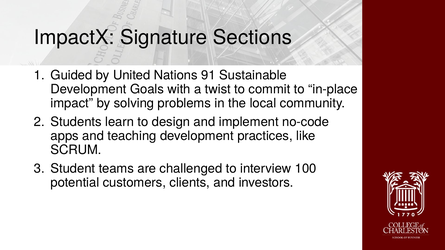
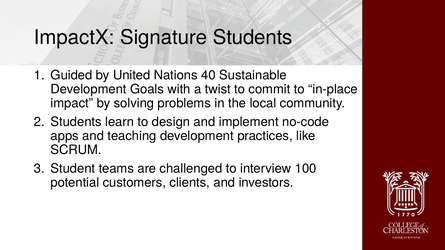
Signature Sections: Sections -> Students
91: 91 -> 40
